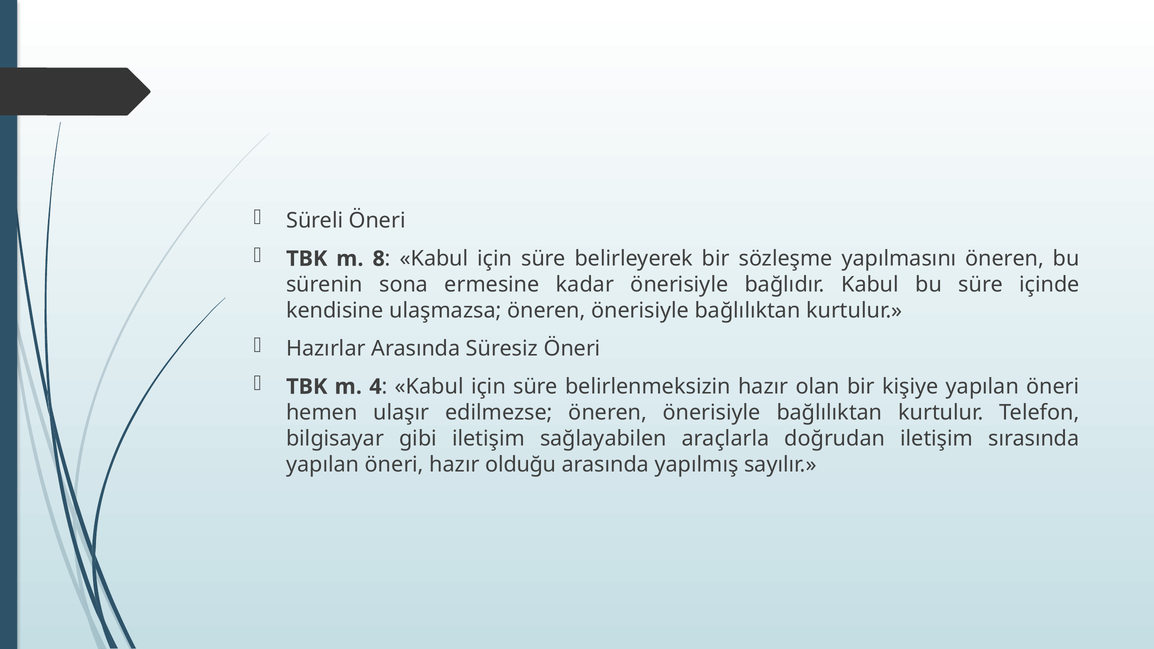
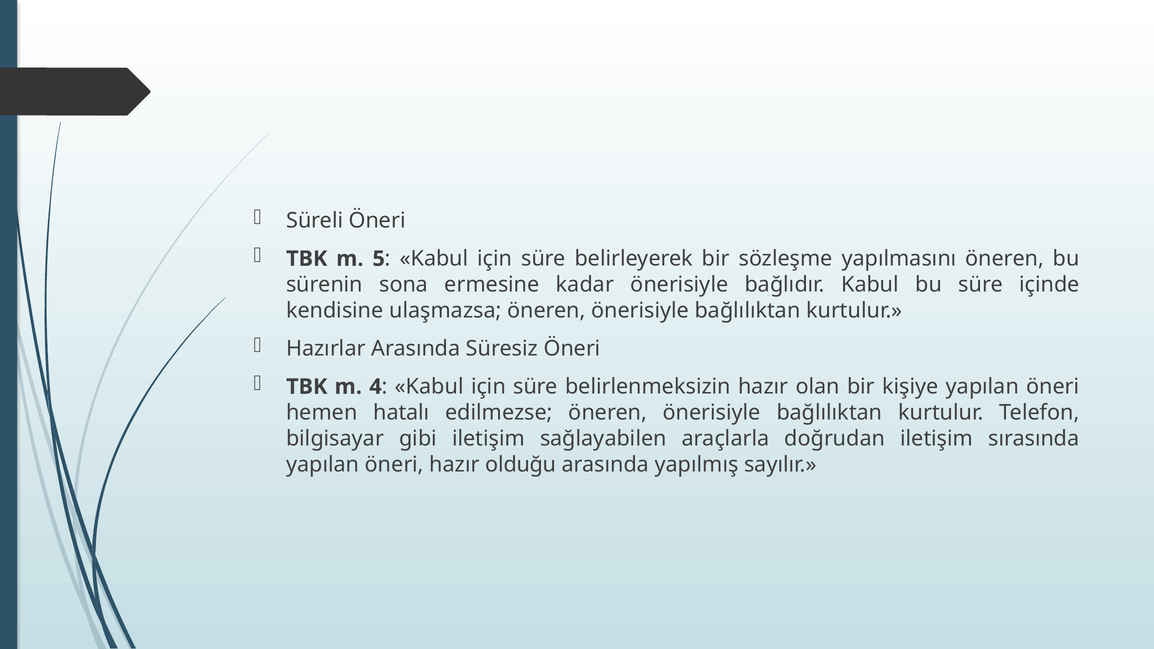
8: 8 -> 5
ulaşır: ulaşır -> hatalı
